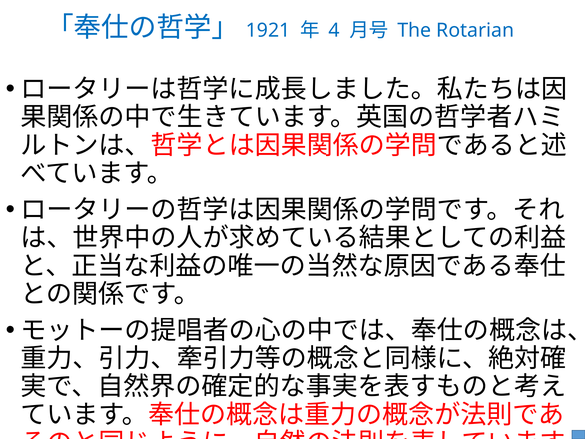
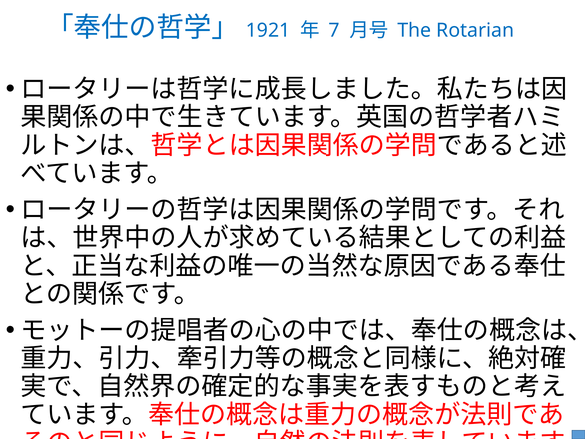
4: 4 -> 7
